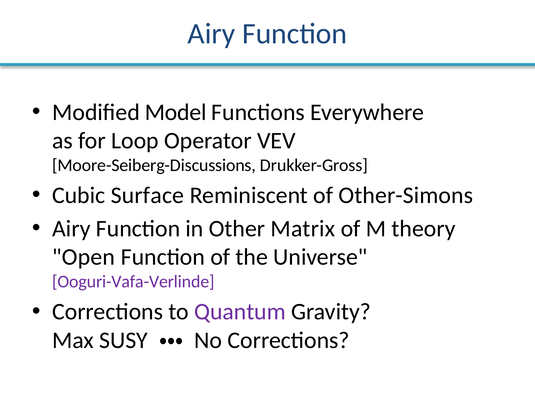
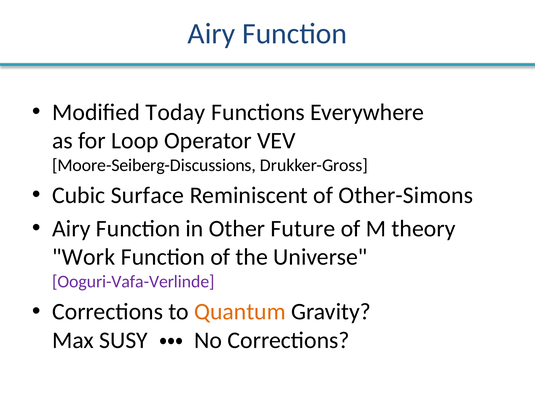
Model: Model -> Today
Matrix: Matrix -> Future
Open: Open -> Work
Quantum colour: purple -> orange
